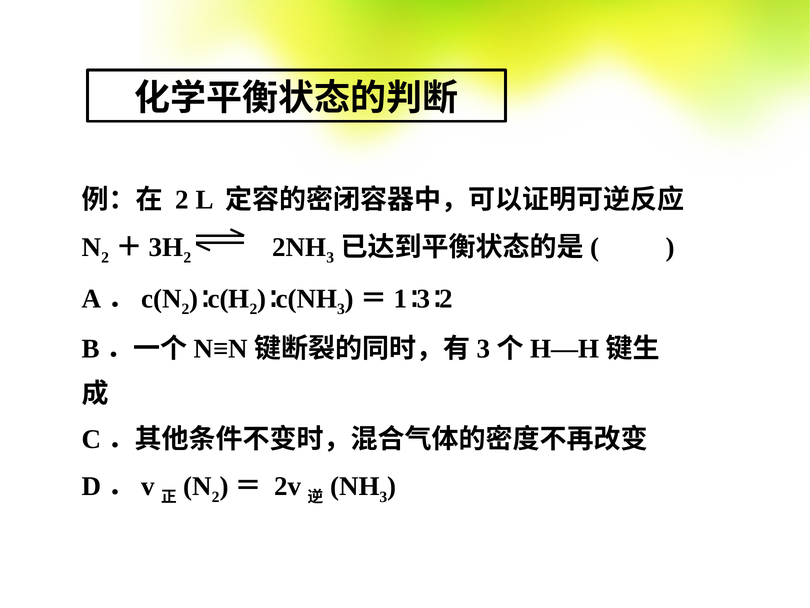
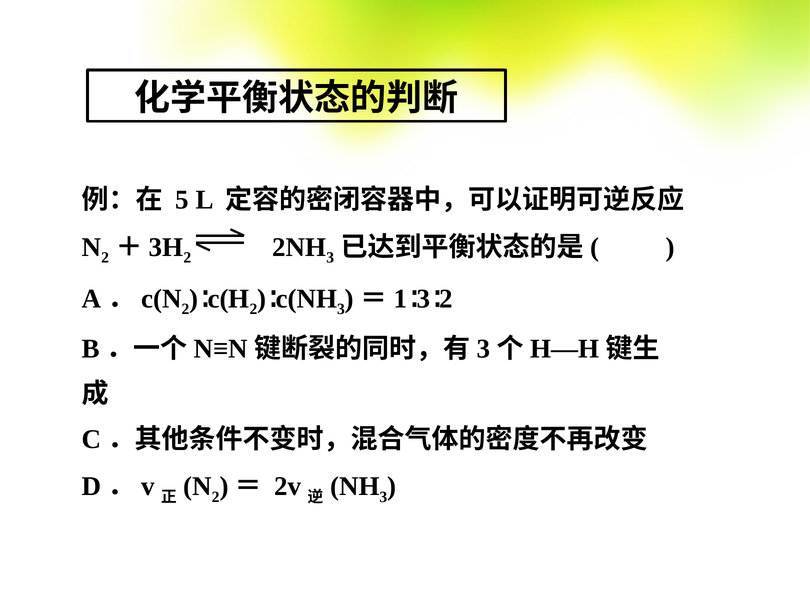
2 at (182, 200): 2 -> 5
